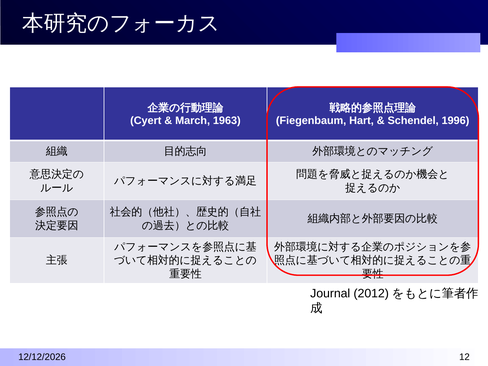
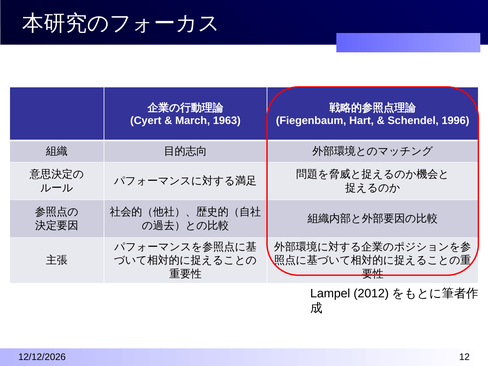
Journal: Journal -> Lampel
